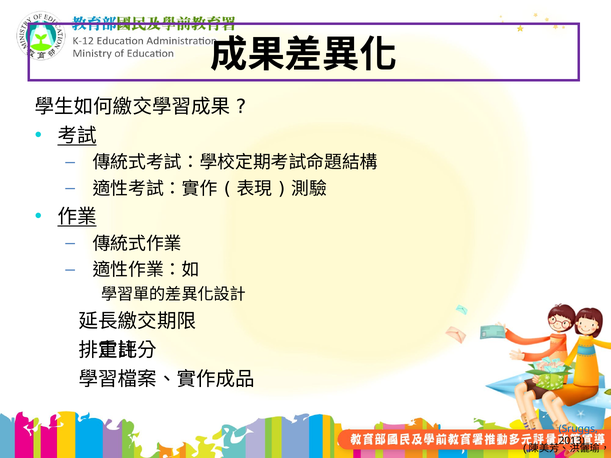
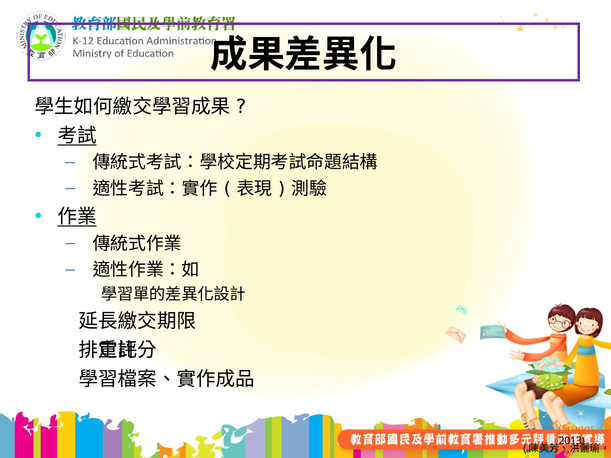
Sruggs colour: blue -> orange
